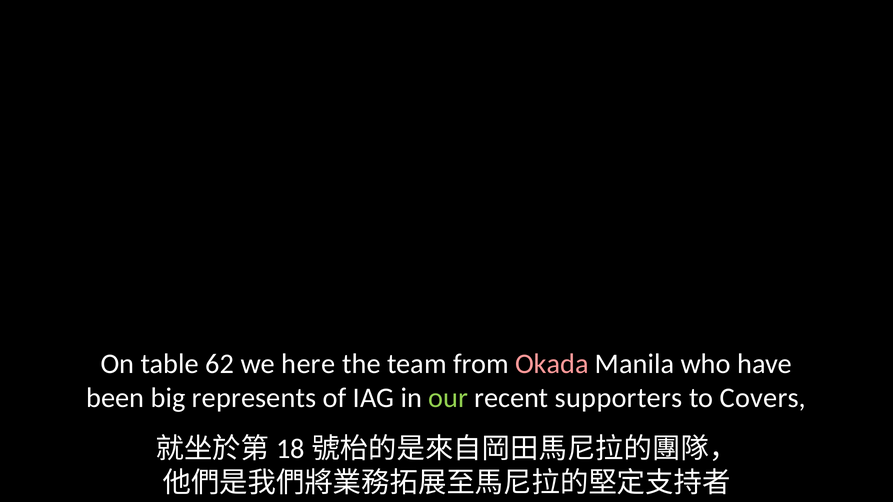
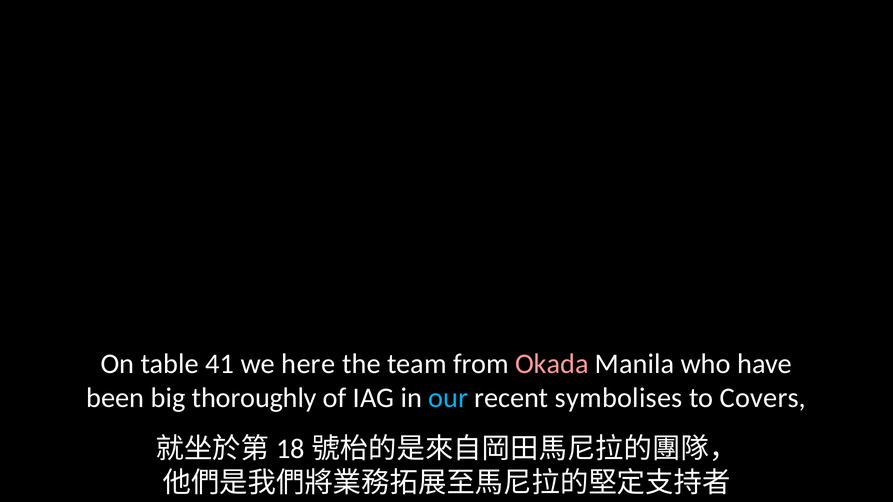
62: 62 -> 41
represents: represents -> thoroughly
our colour: light green -> light blue
supporters: supporters -> symbolises
